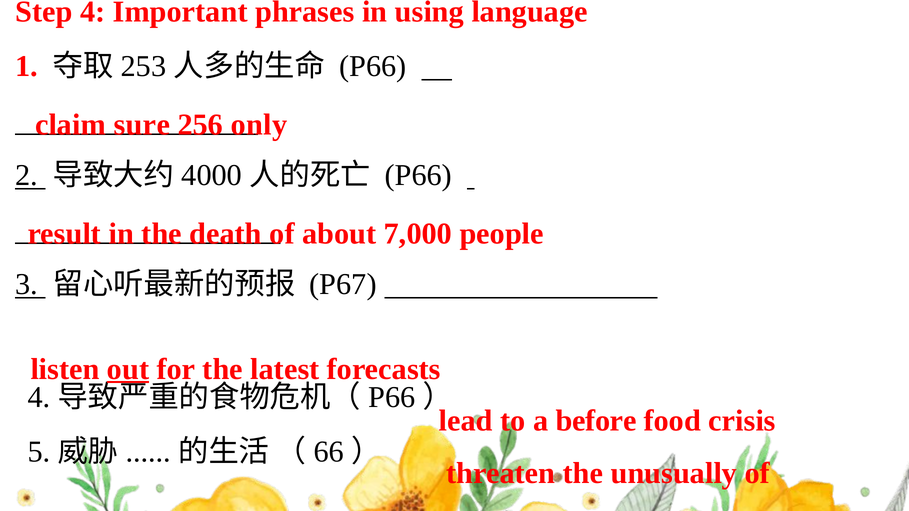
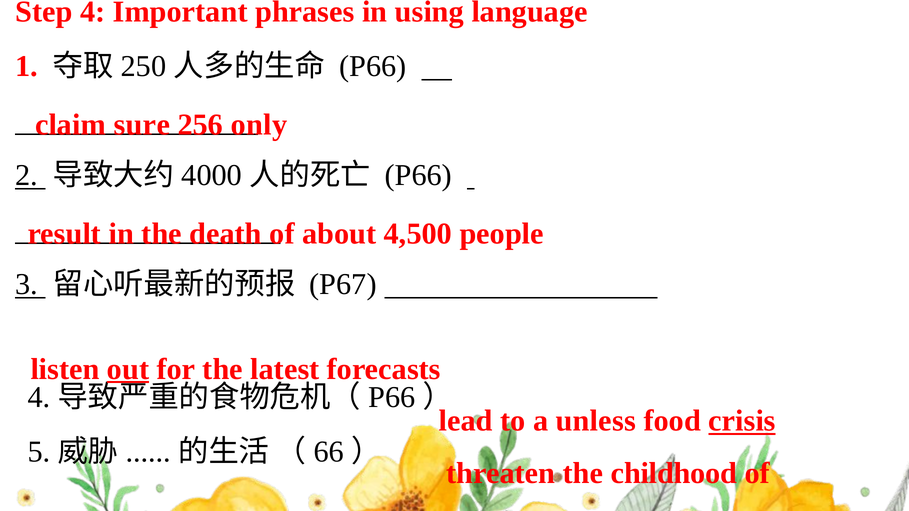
253: 253 -> 250
7,000: 7,000 -> 4,500
before: before -> unless
crisis underline: none -> present
unusually: unusually -> childhood
